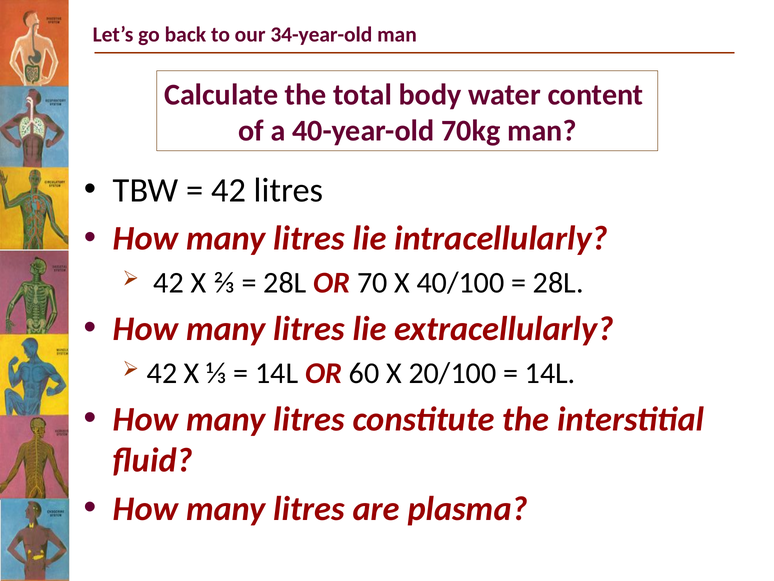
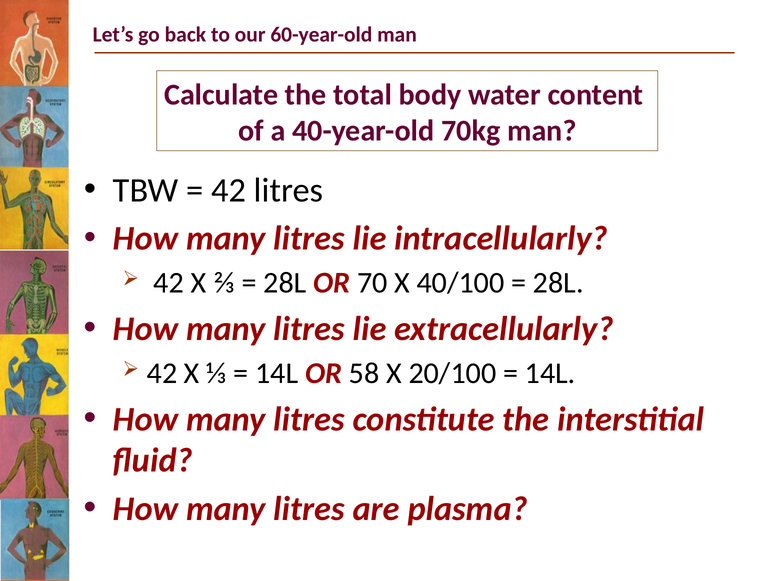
34-year-old: 34-year-old -> 60-year-old
60: 60 -> 58
